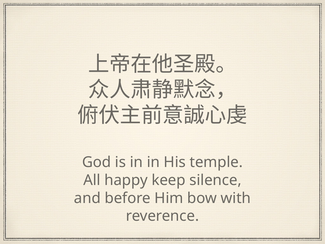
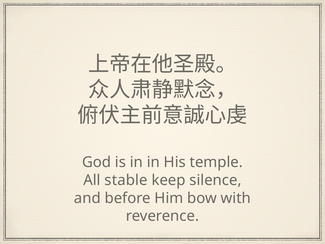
happy: happy -> stable
